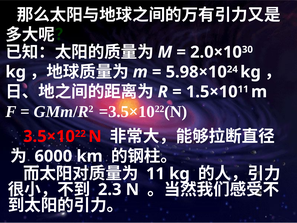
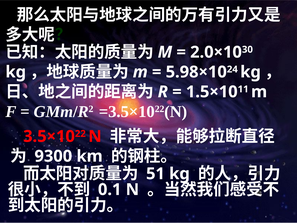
6000: 6000 -> 9300
11 at (155, 174): 11 -> 51
2.3: 2.3 -> 0.1
